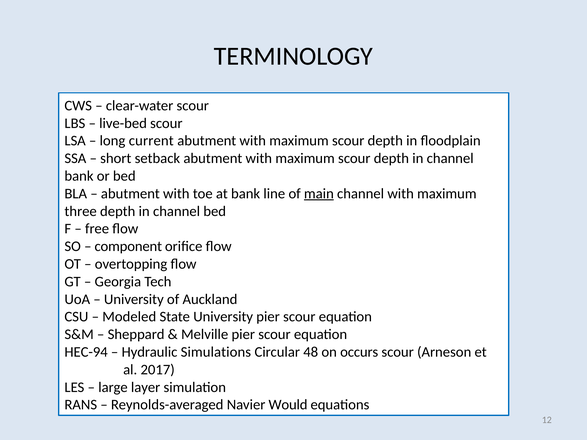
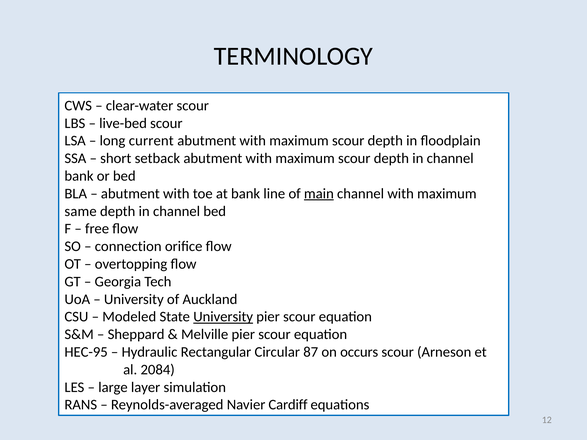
three: three -> same
component: component -> connection
University at (223, 317) underline: none -> present
HEC-94: HEC-94 -> HEC-95
Simulations: Simulations -> Rectangular
48: 48 -> 87
2017: 2017 -> 2084
Would: Would -> Cardiff
